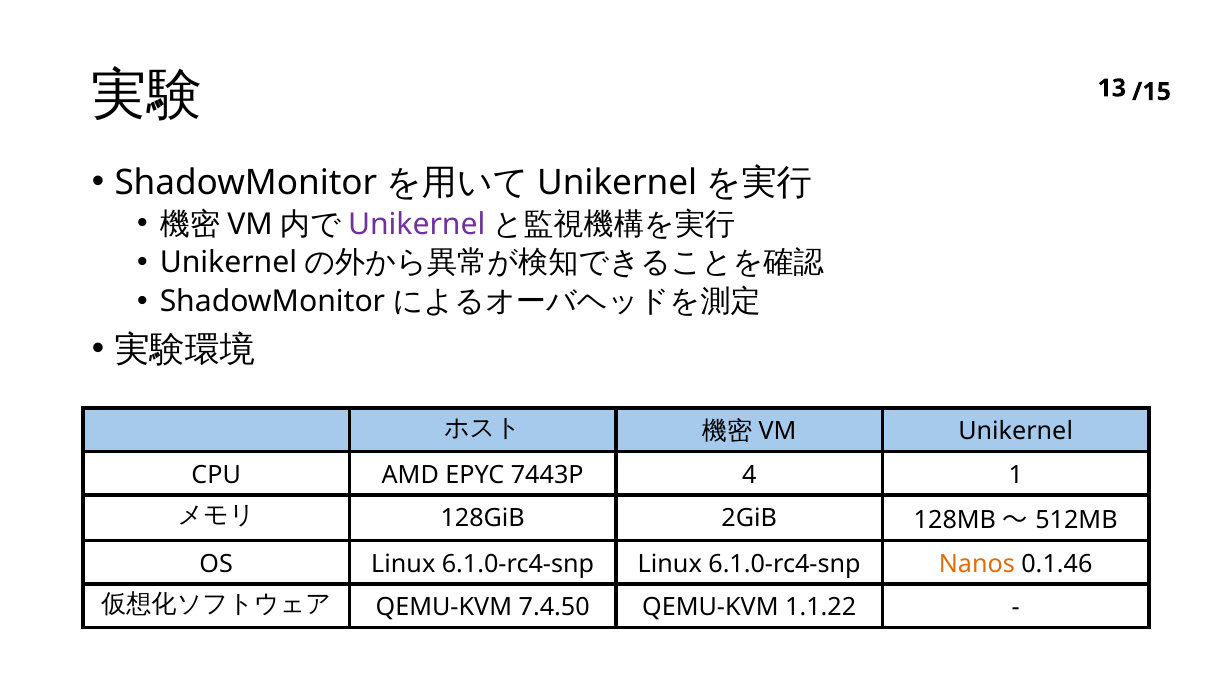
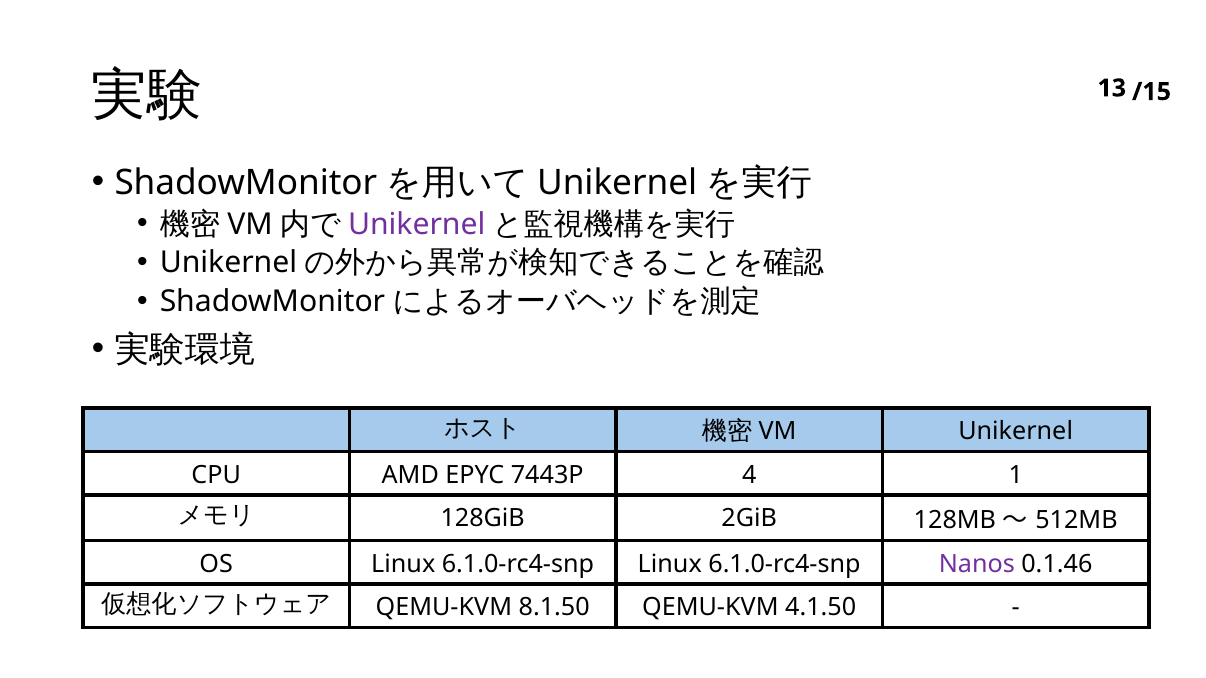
Nanos at (977, 564) colour: orange -> purple
7.4.50: 7.4.50 -> 8.1.50
1.1.22: 1.1.22 -> 4.1.50
